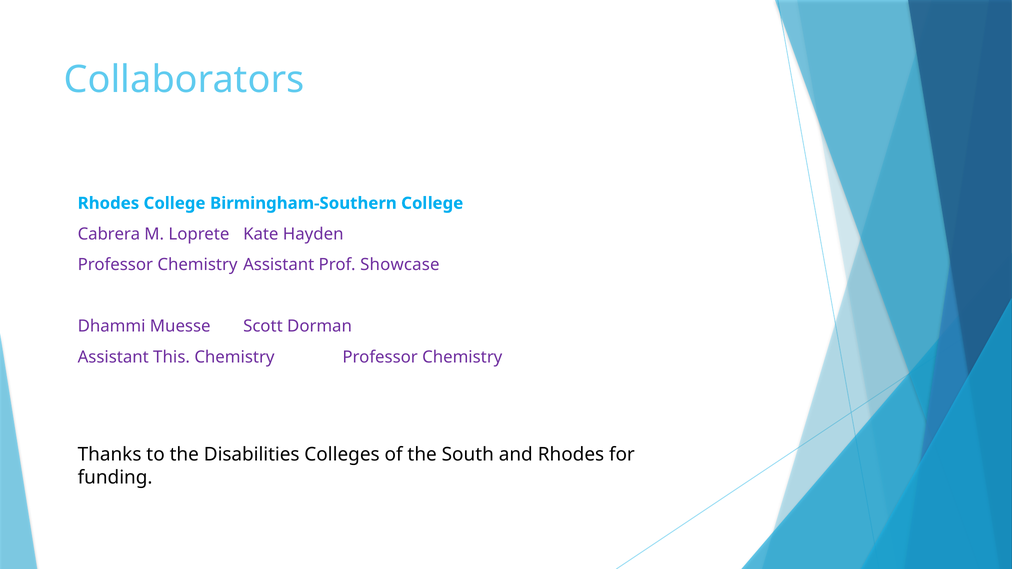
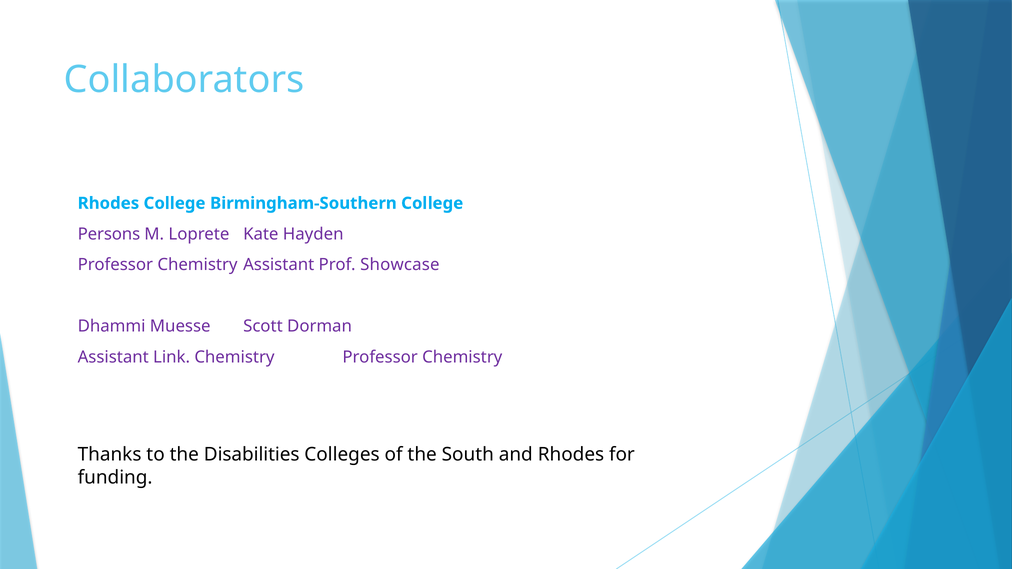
Cabrera: Cabrera -> Persons
This: This -> Link
